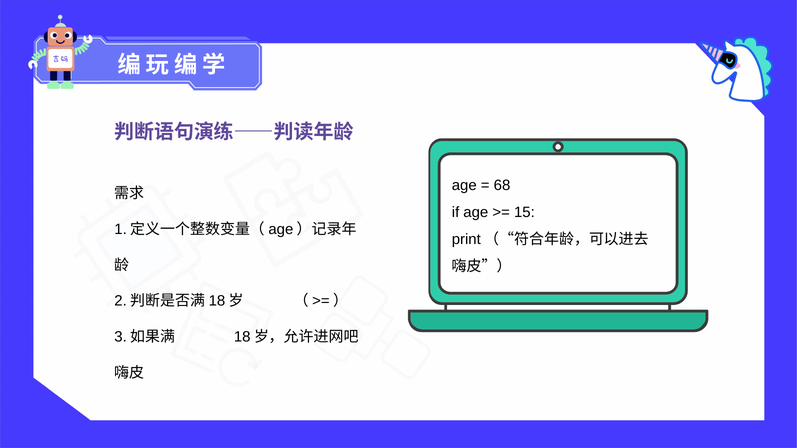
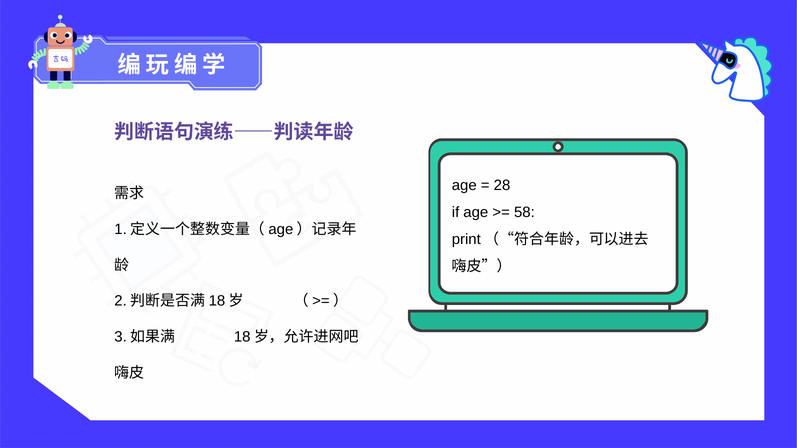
68: 68 -> 28
15: 15 -> 58
